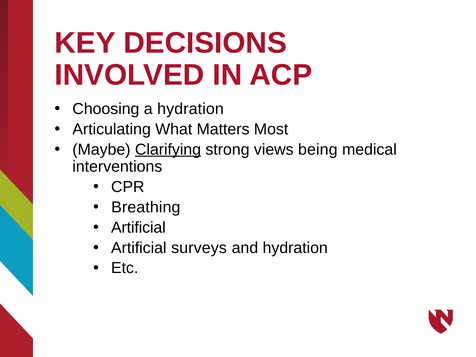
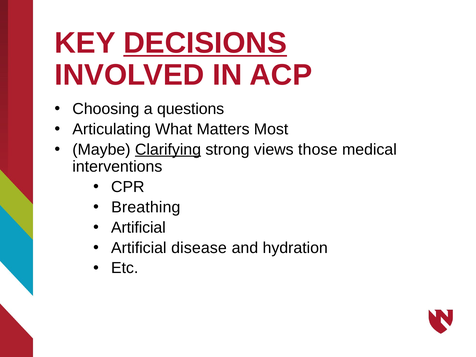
DECISIONS underline: none -> present
a hydration: hydration -> questions
being: being -> those
surveys: surveys -> disease
